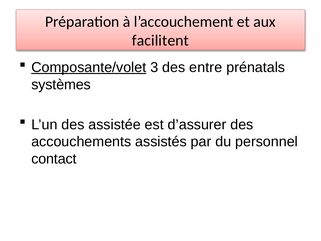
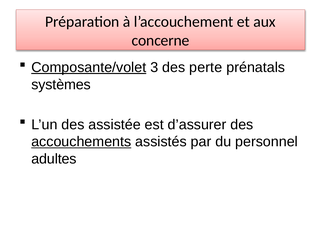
facilitent: facilitent -> concerne
entre: entre -> perte
accouchements underline: none -> present
contact: contact -> adultes
